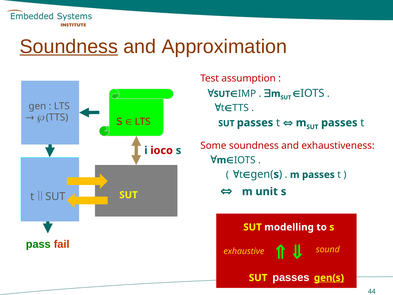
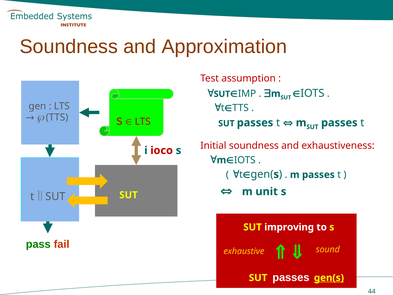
Soundness at (69, 47) underline: present -> none
Some: Some -> Initial
modelling: modelling -> improving
